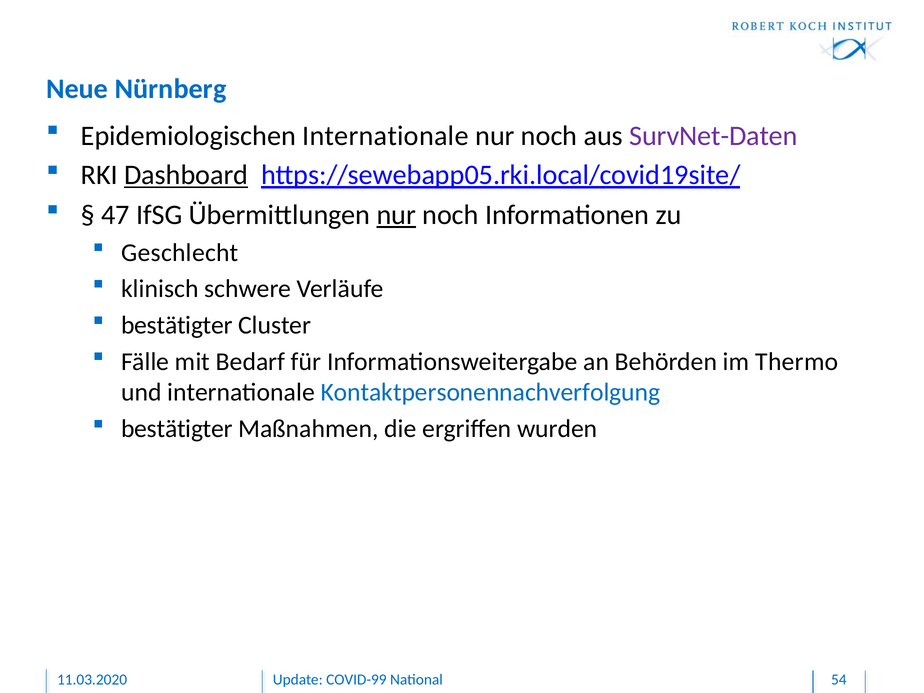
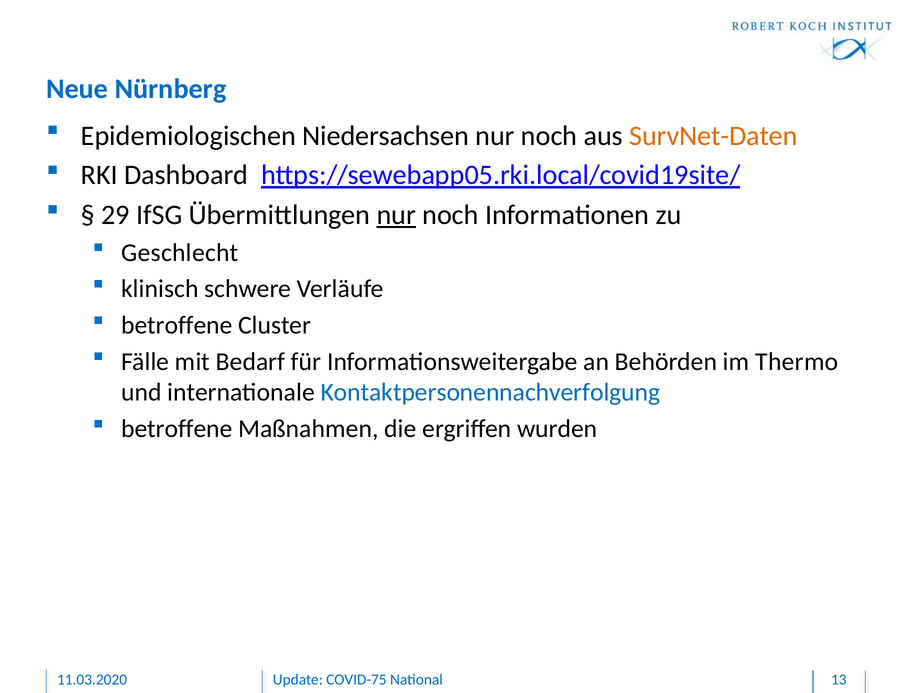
Epidemiologischen Internationale: Internationale -> Niedersachsen
SurvNet-Daten colour: purple -> orange
Dashboard underline: present -> none
47: 47 -> 29
bestätigter at (177, 325): bestätigter -> betroffene
bestätigter at (177, 429): bestätigter -> betroffene
COVID-99: COVID-99 -> COVID-75
54: 54 -> 13
